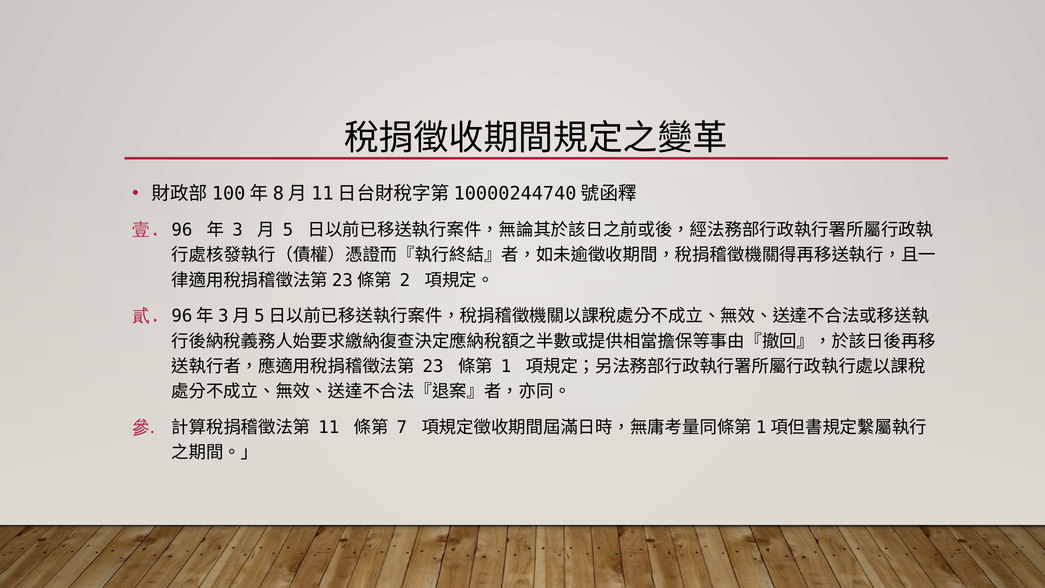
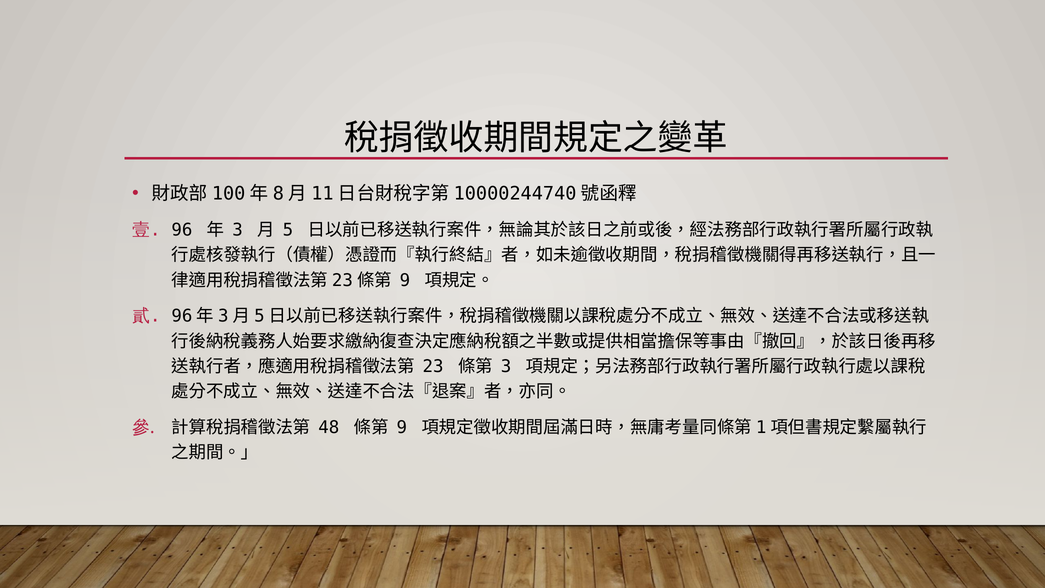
2 at (405, 280): 2 -> 9
1 at (506, 366): 1 -> 3
11: 11 -> 48
7 at (402, 427): 7 -> 9
